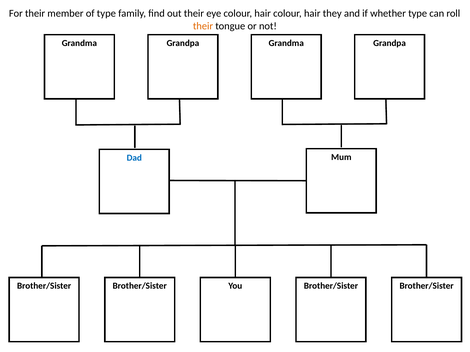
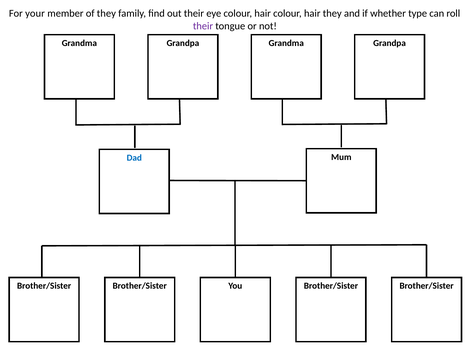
For their: their -> your
of type: type -> they
their at (203, 26) colour: orange -> purple
